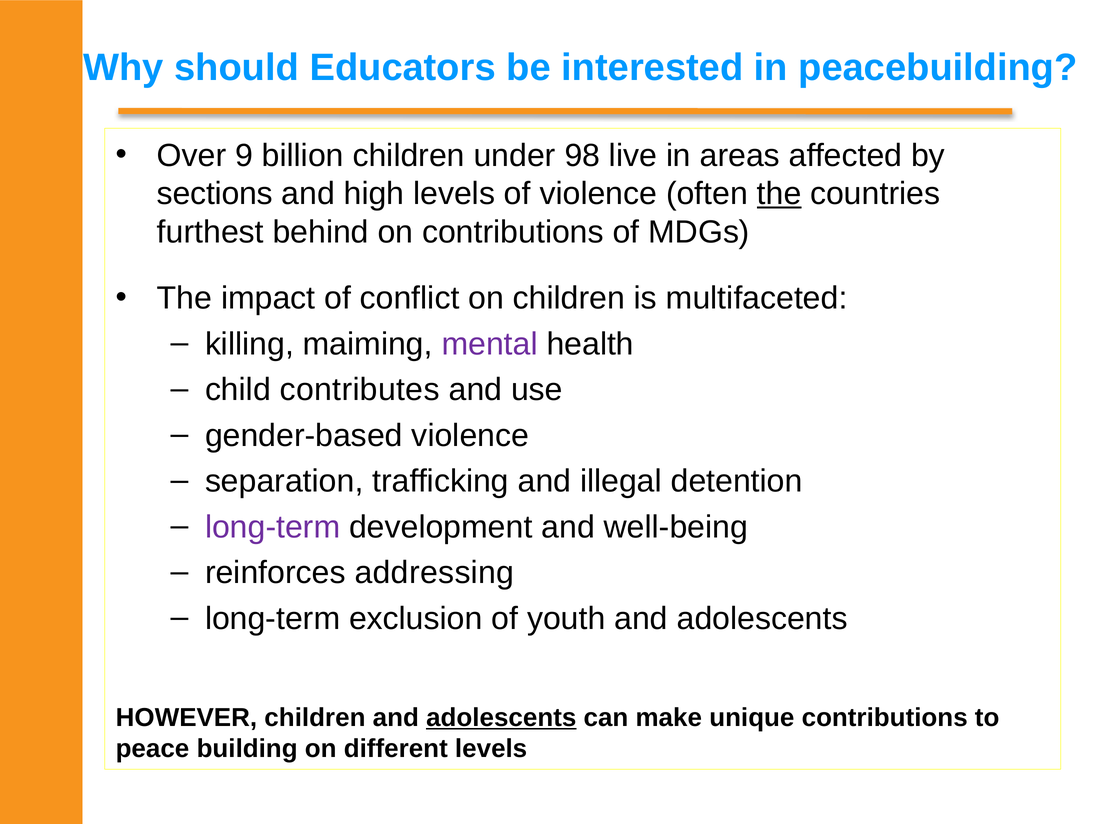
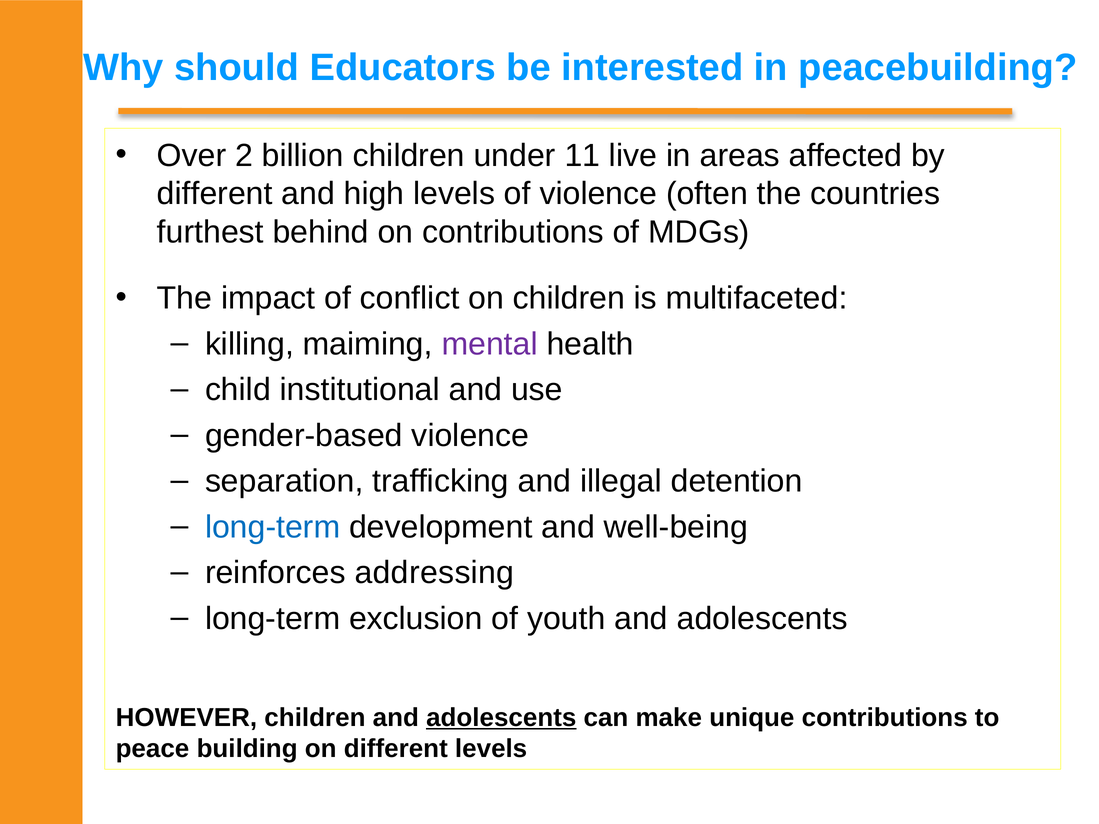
9: 9 -> 2
98: 98 -> 11
sections at (215, 194): sections -> different
the at (779, 194) underline: present -> none
contributes: contributes -> institutional
long-term at (273, 527) colour: purple -> blue
